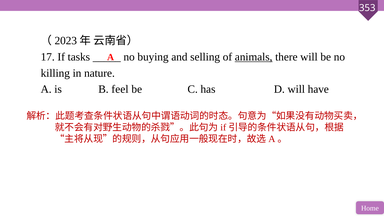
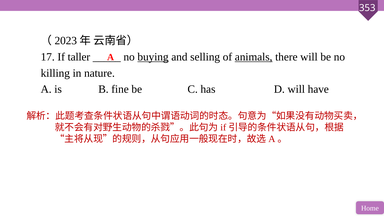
tasks: tasks -> taller
buying underline: none -> present
feel: feel -> fine
